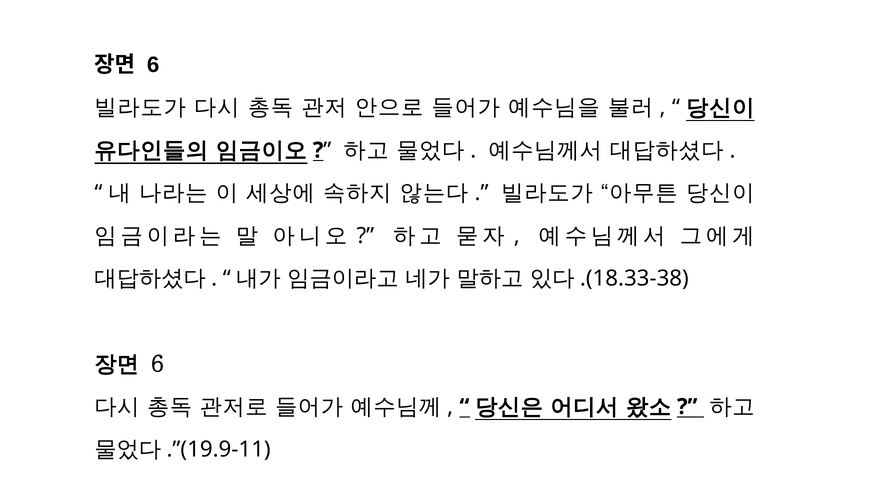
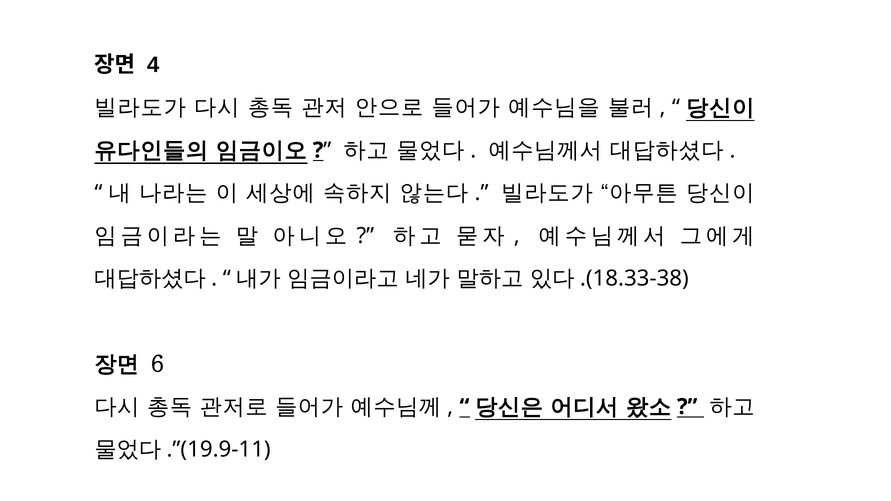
6 at (153, 65): 6 -> 4
